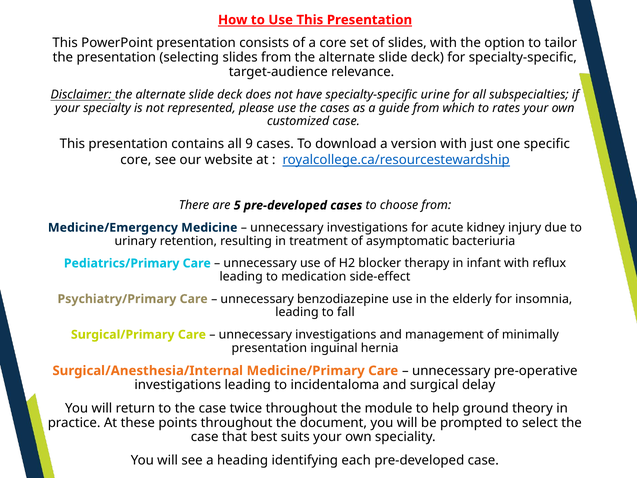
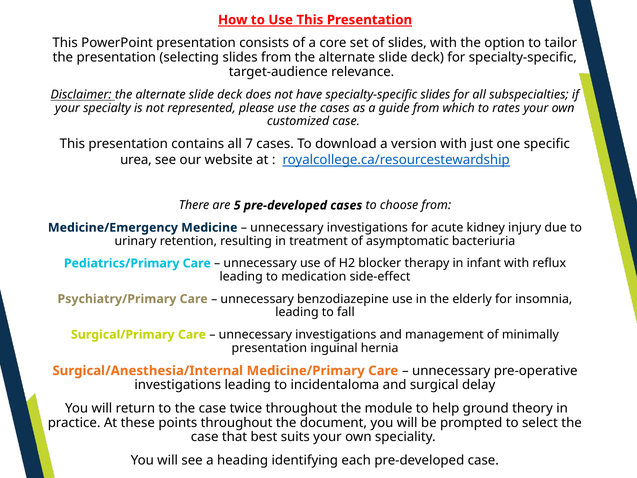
specialty-specific urine: urine -> slides
9: 9 -> 7
core at (136, 160): core -> urea
